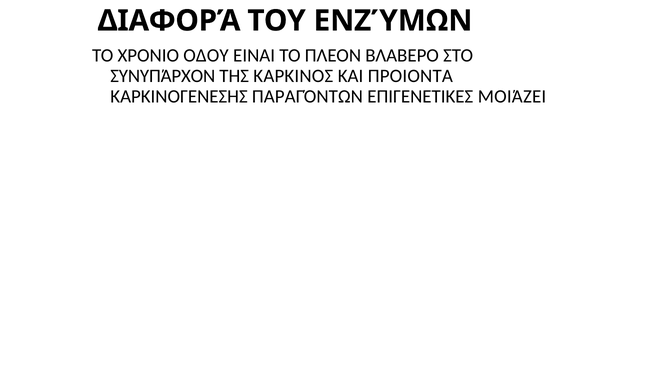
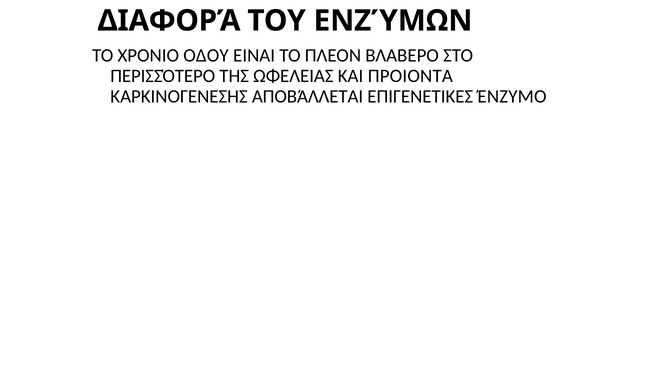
ΣΥΝΥΠΆΡΧΟΝ: ΣΥΝΥΠΆΡΧΟΝ -> ΠΕΡΙΣΣΌΤΕΡΟ
ΚΑΡΚΙΝΟΣ: ΚΑΡΚΙΝΟΣ -> ΩΦΕΛΕΙΑΣ
ΠΑΡΑΓΌΝΤΩΝ: ΠΑΡΑΓΌΝΤΩΝ -> ΑΠΟΒΆΛΛΕΤΑΙ
ΜΟΙΆΖΕΙ: ΜΟΙΆΖΕΙ -> ΈΝΖΥΜΟ
